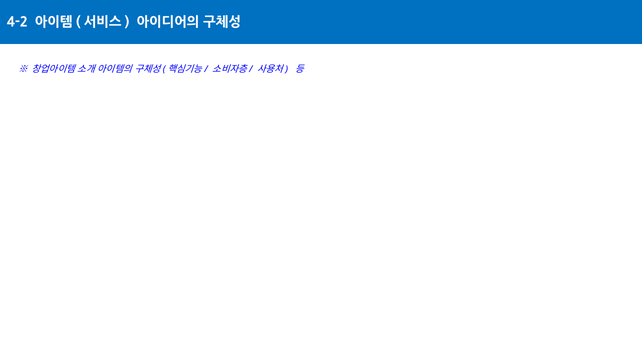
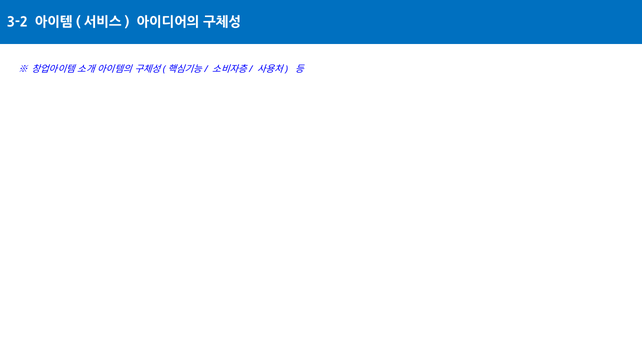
4-2: 4-2 -> 3-2
